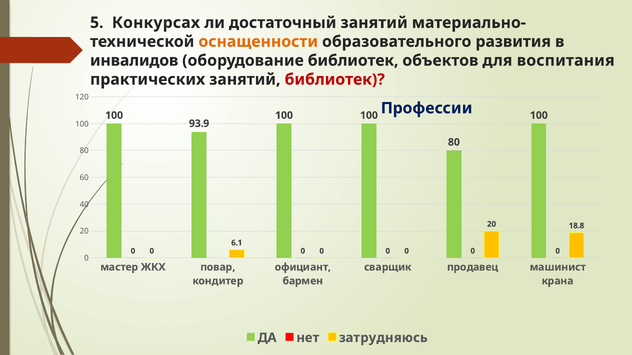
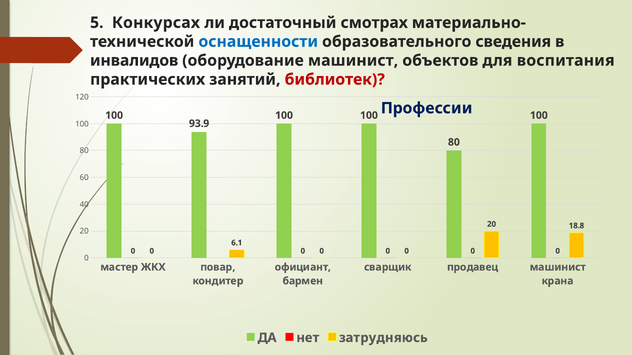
достаточный занятий: занятий -> смотрах
оснащенности colour: orange -> blue
развития: развития -> сведения
оборудование библиотек: библиотек -> машинист
